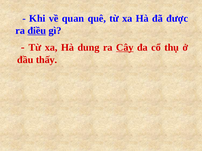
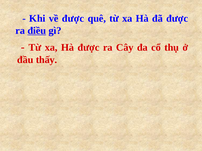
về quan: quan -> được
Hà dung: dung -> được
Cây underline: present -> none
